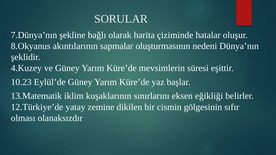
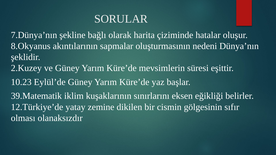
4.Kuzey: 4.Kuzey -> 2.Kuzey
13.Matematik: 13.Matematik -> 39.Matematik
